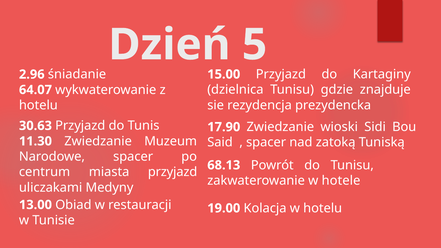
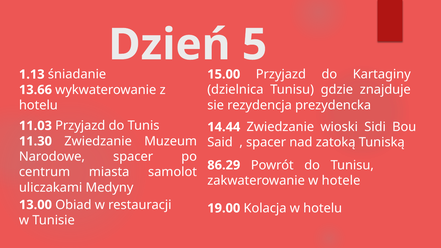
2.96: 2.96 -> 1.13
64.07: 64.07 -> 13.66
30.63: 30.63 -> 11.03
17.90: 17.90 -> 14.44
68.13: 68.13 -> 86.29
miasta przyjazd: przyjazd -> samolot
